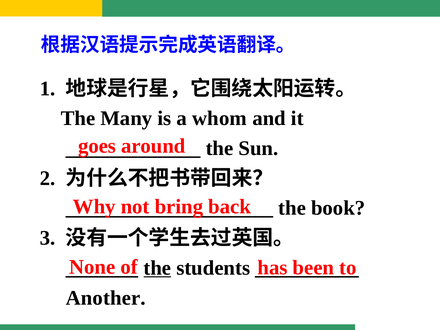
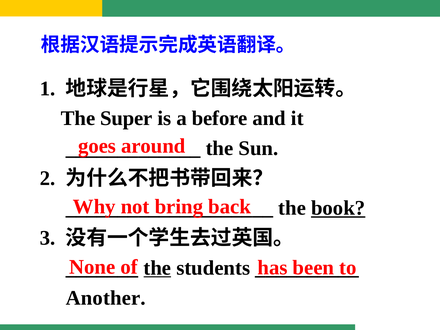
Many: Many -> Super
whom: whom -> before
book underline: none -> present
